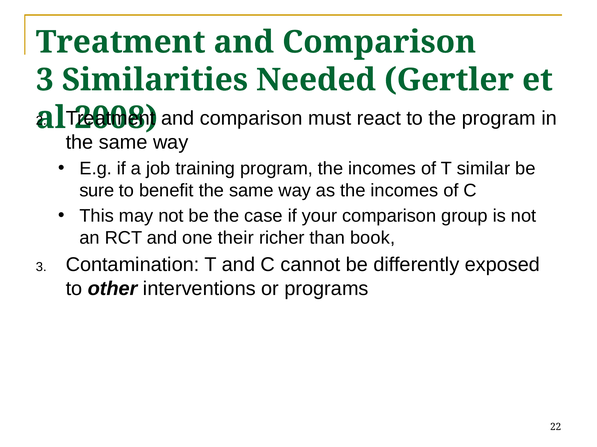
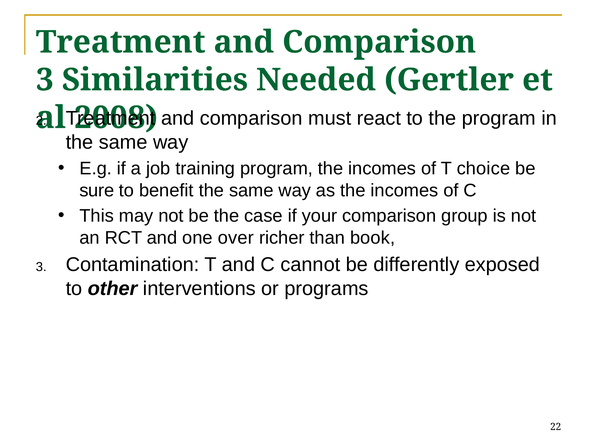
similar: similar -> choice
their: their -> over
